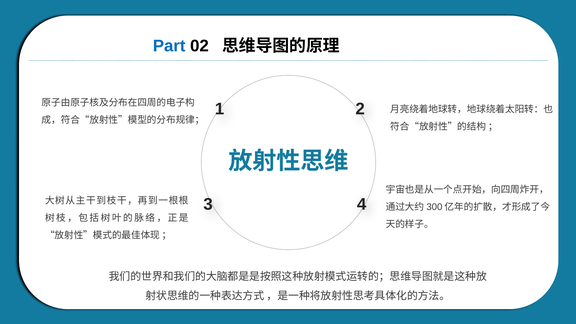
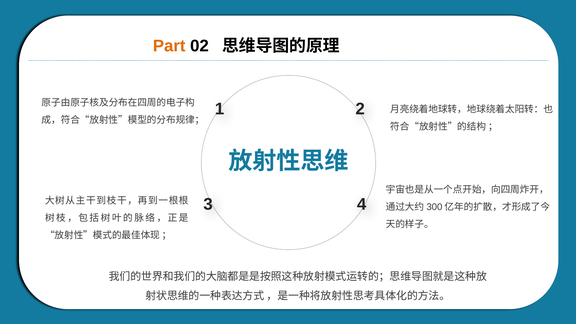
Part colour: blue -> orange
